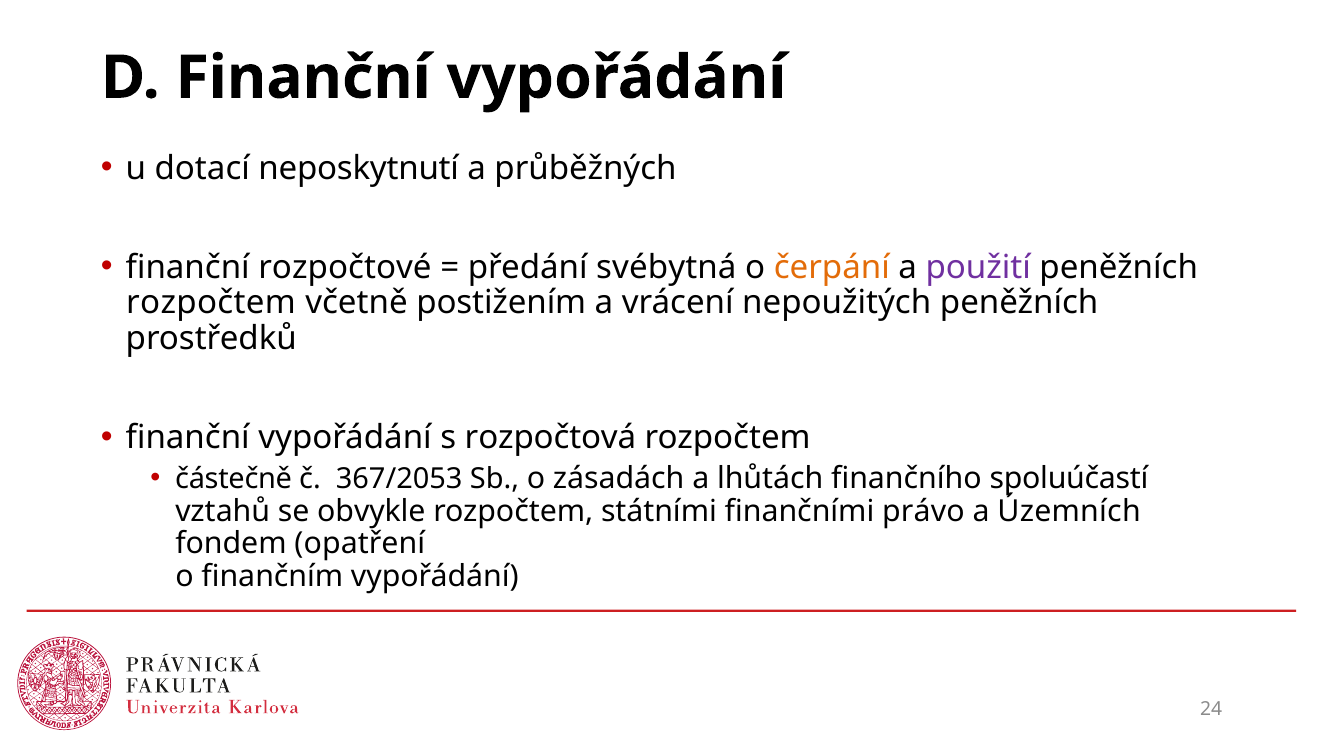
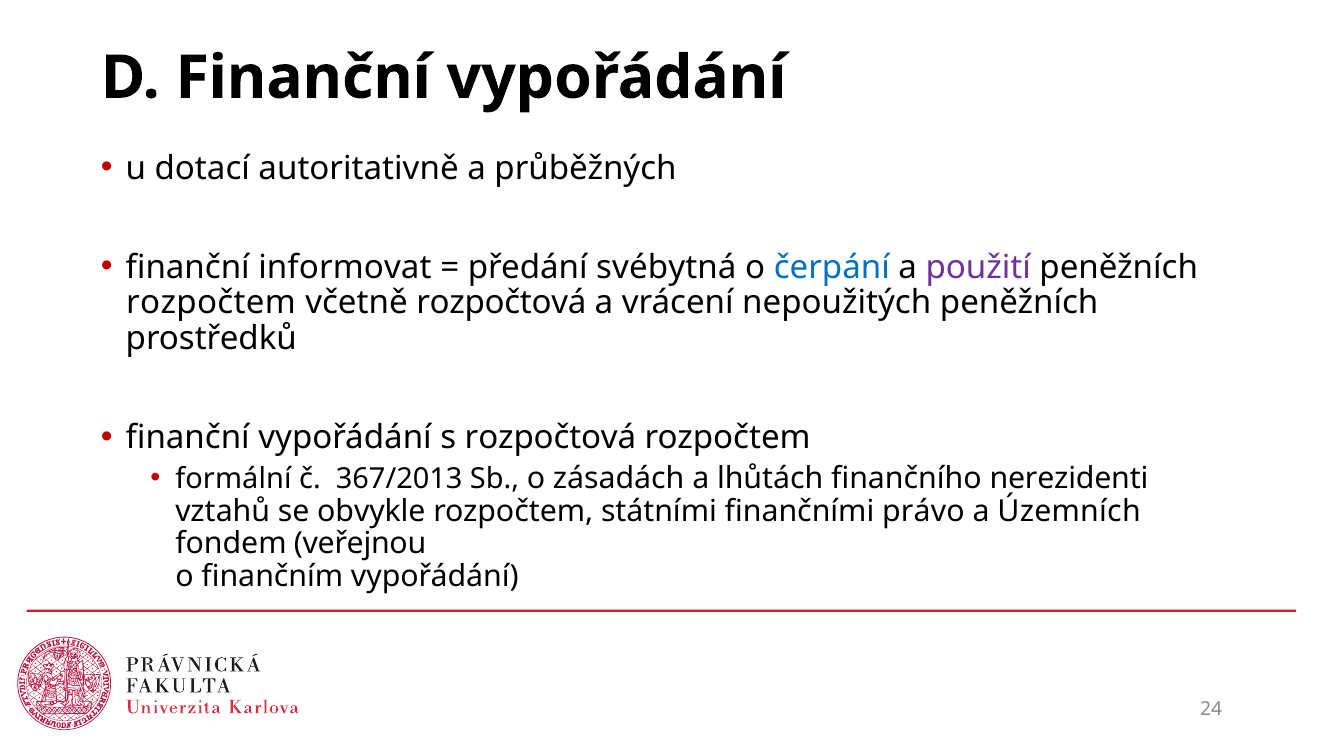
neposkytnutí: neposkytnutí -> autoritativně
rozpočtové: rozpočtové -> informovat
čerpání colour: orange -> blue
včetně postižením: postižením -> rozpočtová
částečně: částečně -> formální
367/2053: 367/2053 -> 367/2013
spoluúčastí: spoluúčastí -> nerezidenti
opatření: opatření -> veřejnou
